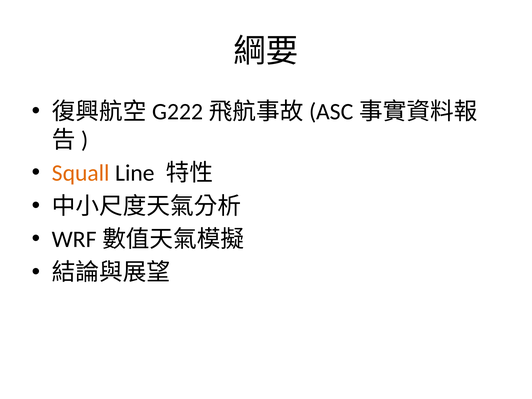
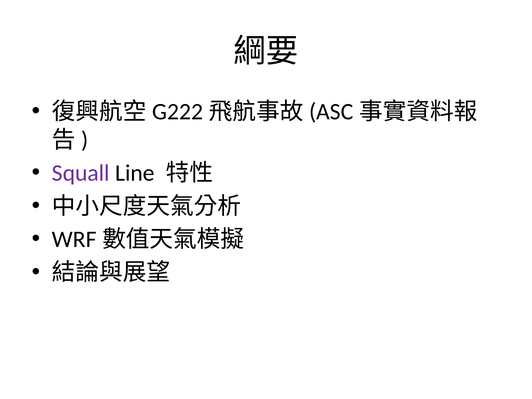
Squall colour: orange -> purple
